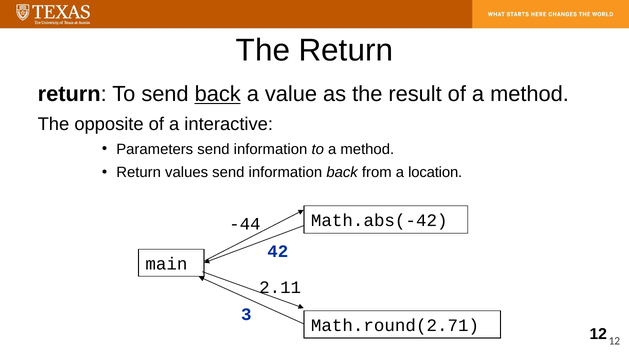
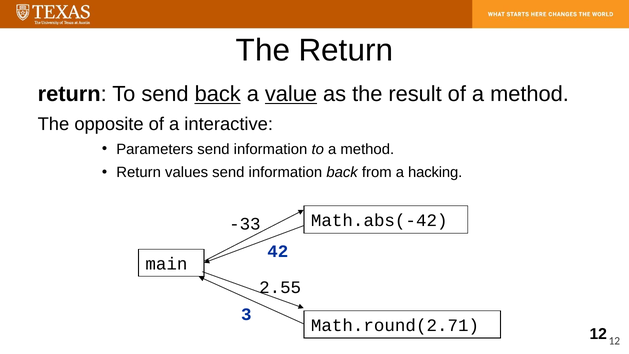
value underline: none -> present
location: location -> hacking
-44: -44 -> -33
2.11: 2.11 -> 2.55
